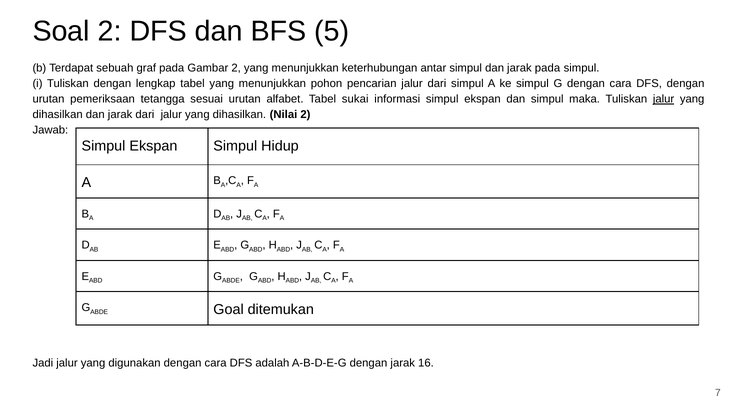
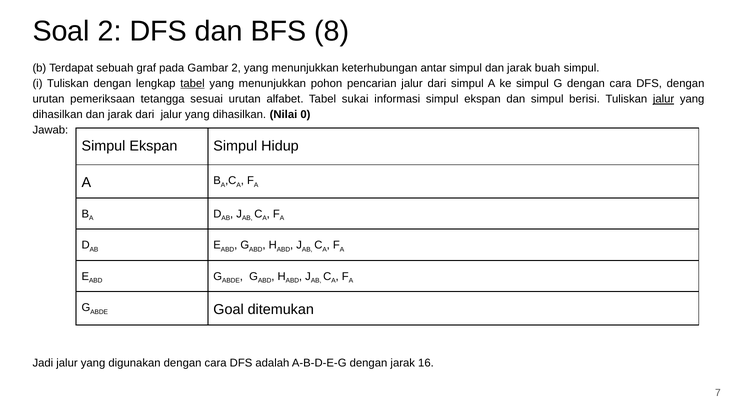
5: 5 -> 8
jarak pada: pada -> buah
tabel at (192, 84) underline: none -> present
maka: maka -> berisi
Nilai 2: 2 -> 0
